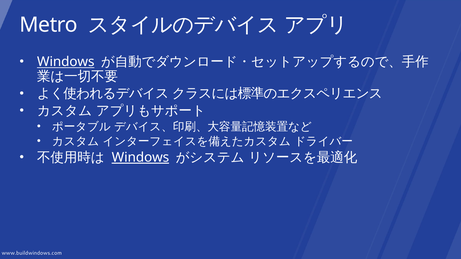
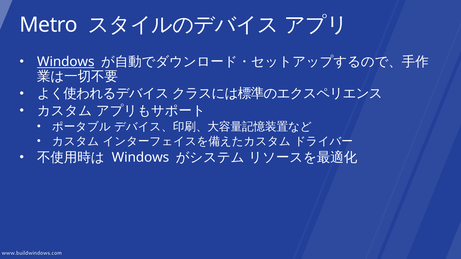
Windows at (140, 158) underline: present -> none
